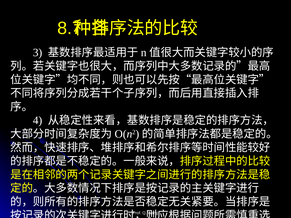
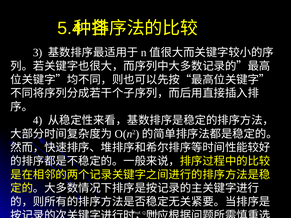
8.7: 8.7 -> 5.4
